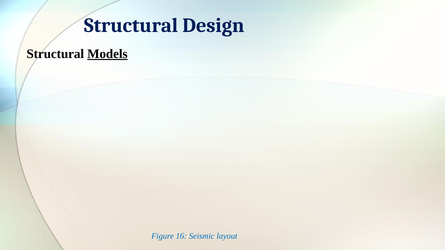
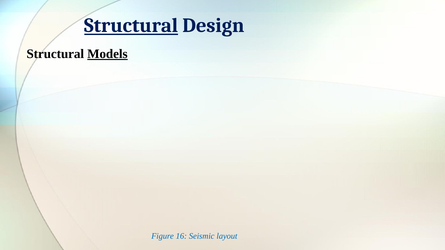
Structural at (131, 26) underline: none -> present
